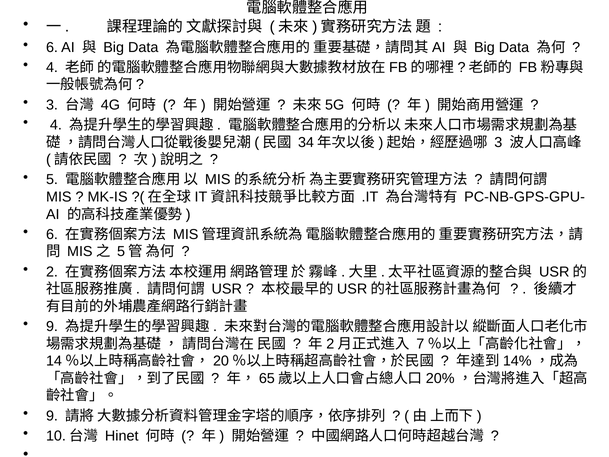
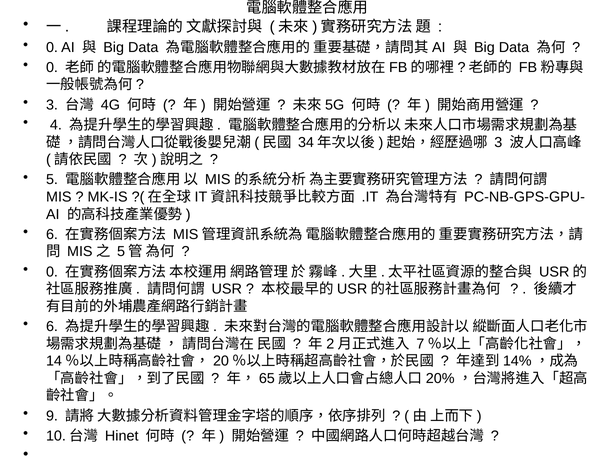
6 at (52, 47): 6 -> 0
4 at (52, 67): 4 -> 0
2 at (52, 272): 2 -> 0
9 at (52, 326): 9 -> 6
